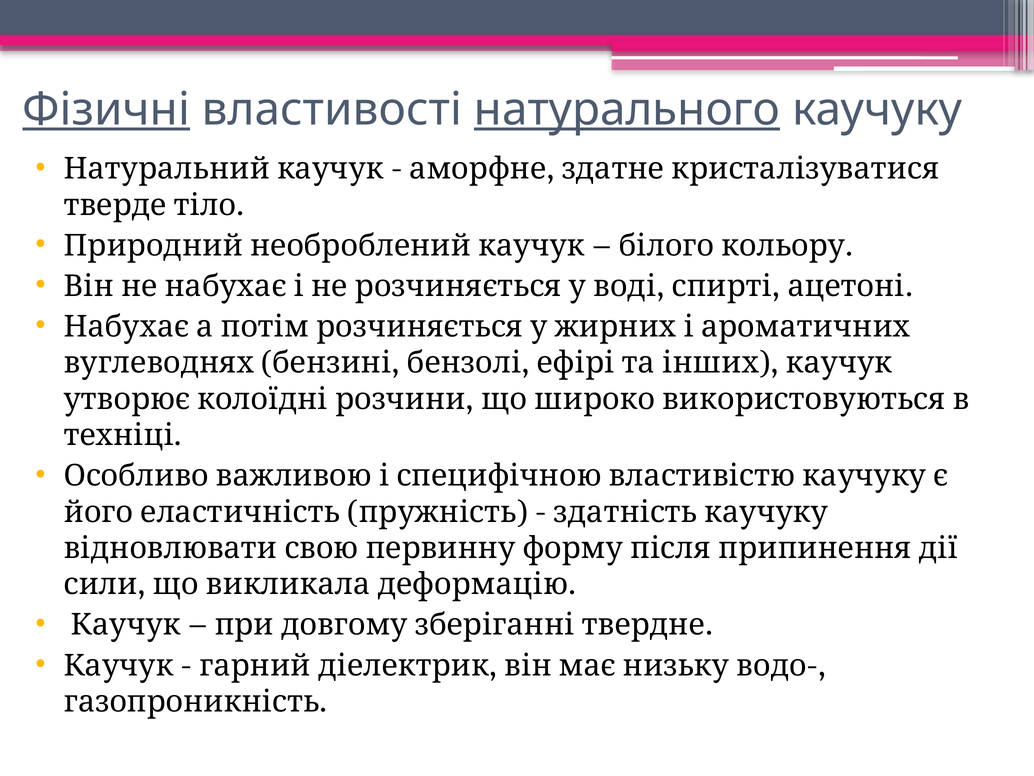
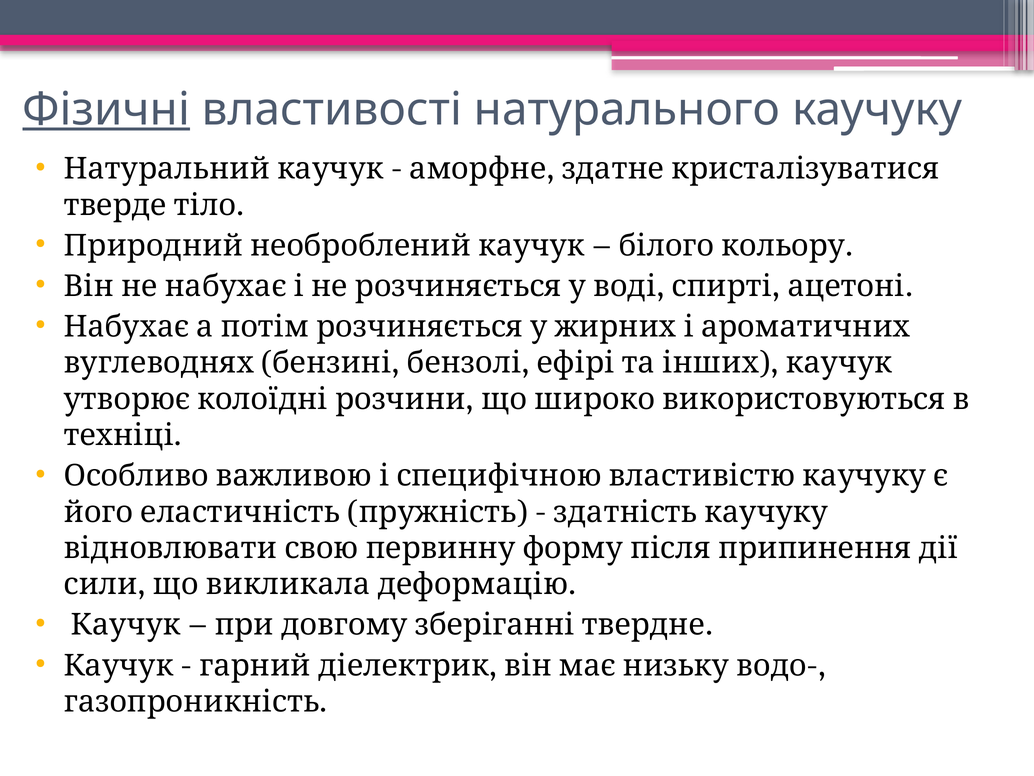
натурального underline: present -> none
